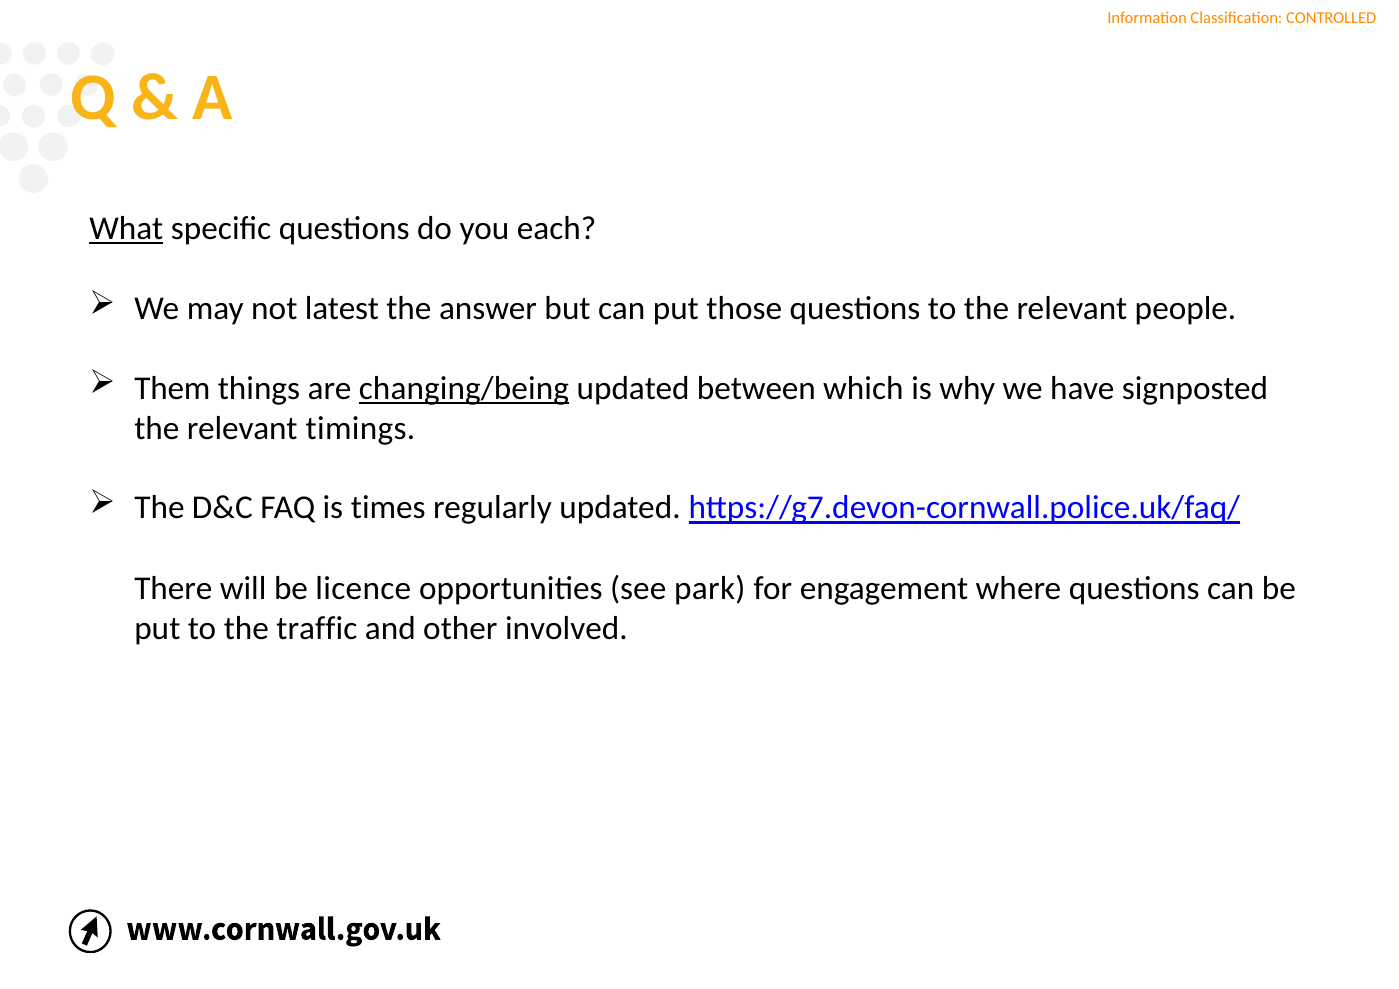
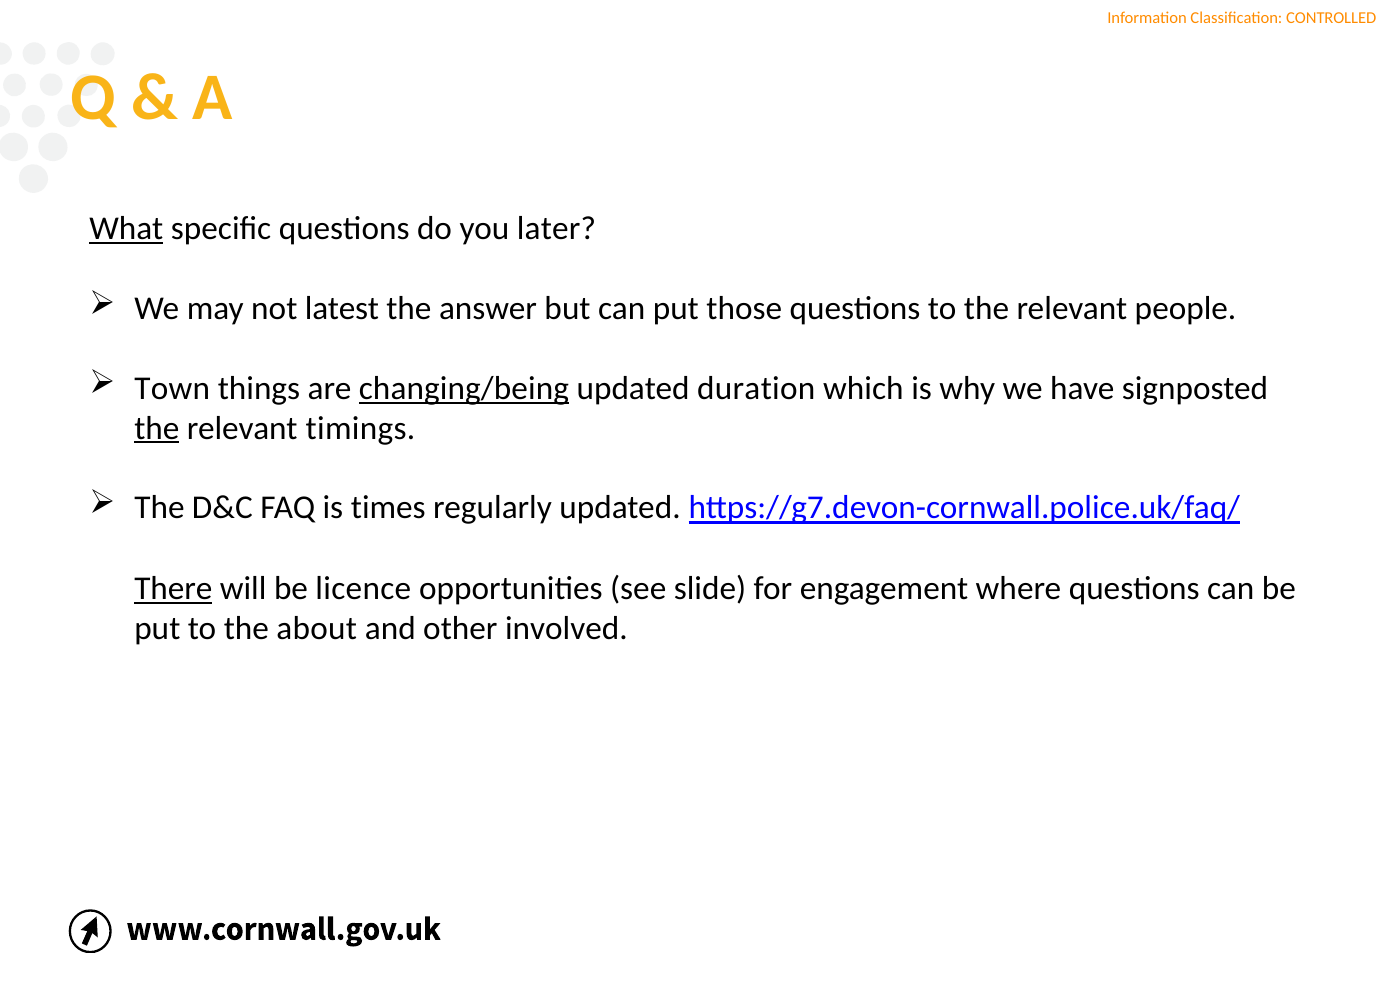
each: each -> later
Them: Them -> Town
between: between -> duration
the at (157, 428) underline: none -> present
There underline: none -> present
park: park -> slide
traffic: traffic -> about
